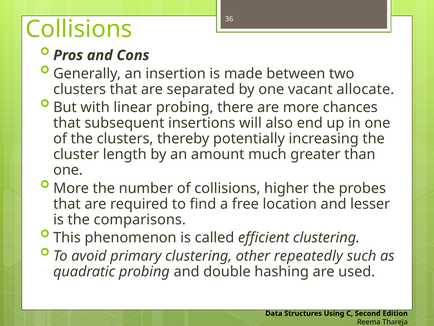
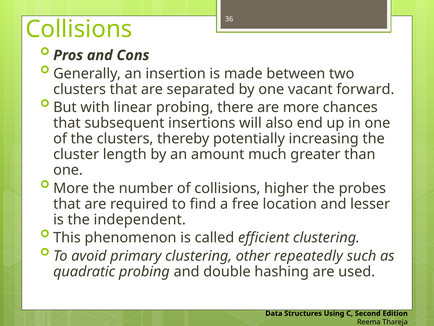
allocate: allocate -> forward
comparisons: comparisons -> independent
